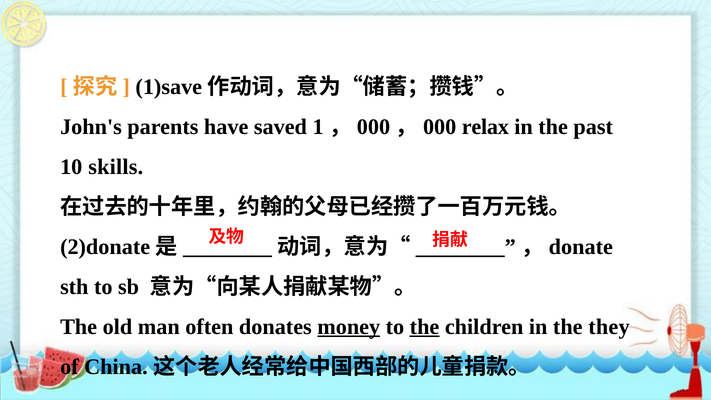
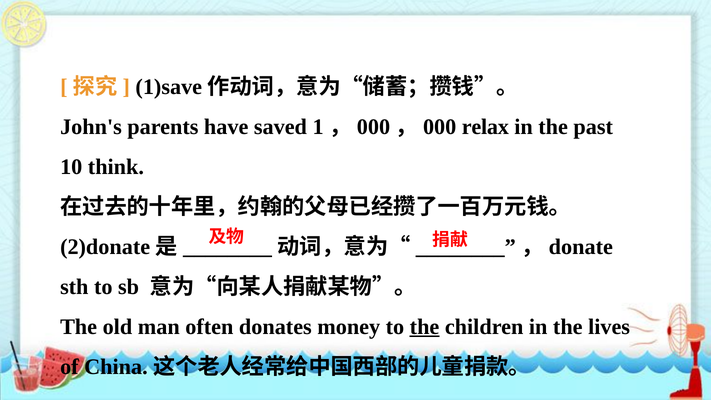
skills: skills -> think
money underline: present -> none
they: they -> lives
